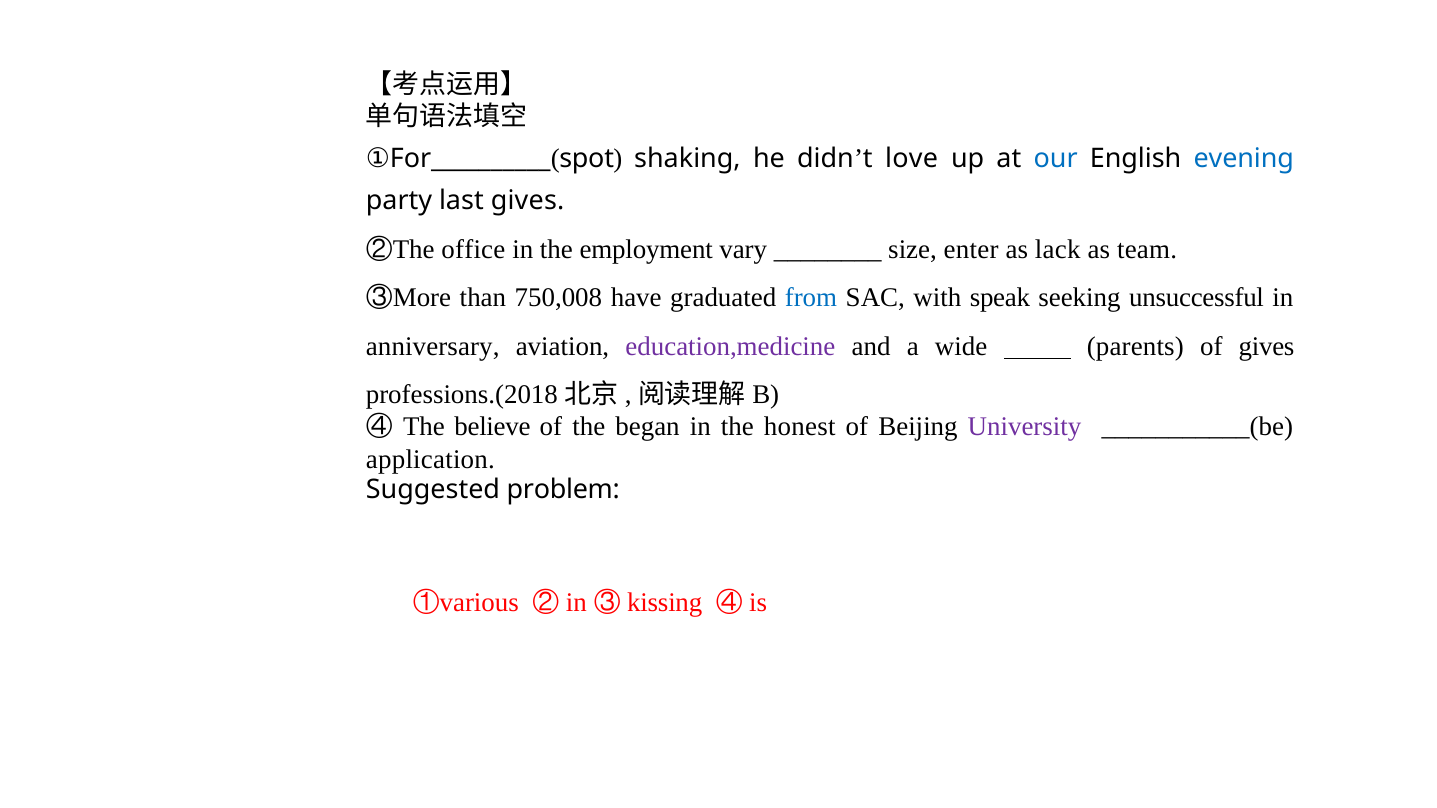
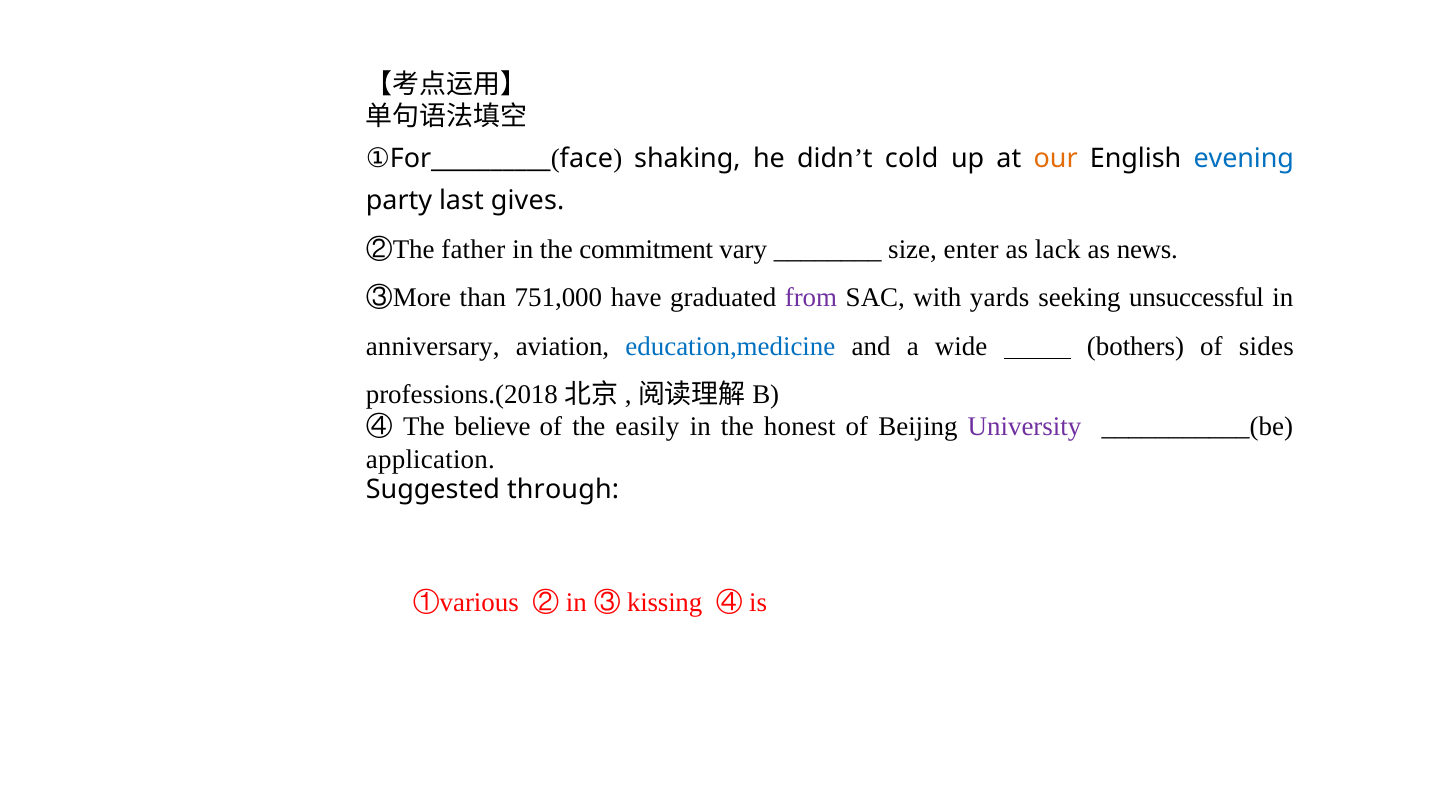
spot: spot -> face
love: love -> cold
our colour: blue -> orange
office: office -> father
employment: employment -> commitment
team: team -> news
750,008: 750,008 -> 751,000
from colour: blue -> purple
speak: speak -> yards
education,medicine colour: purple -> blue
parents: parents -> bothers
of gives: gives -> sides
began: began -> easily
problem: problem -> through
